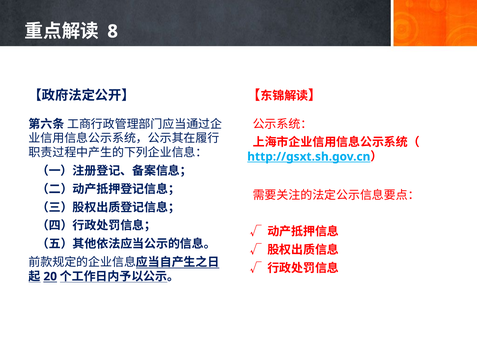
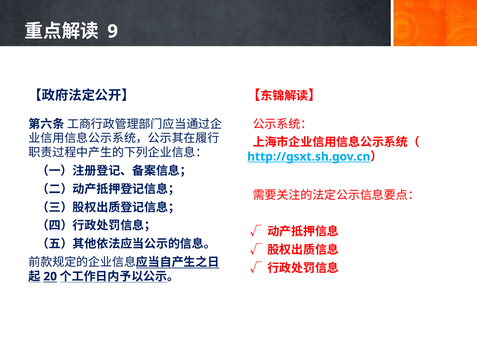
8: 8 -> 9
